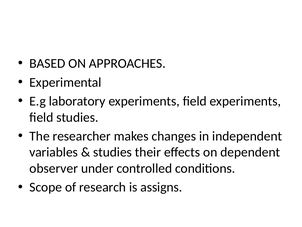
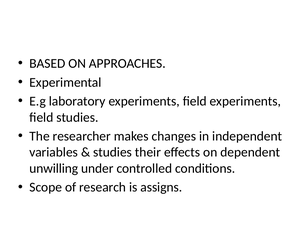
observer: observer -> unwilling
